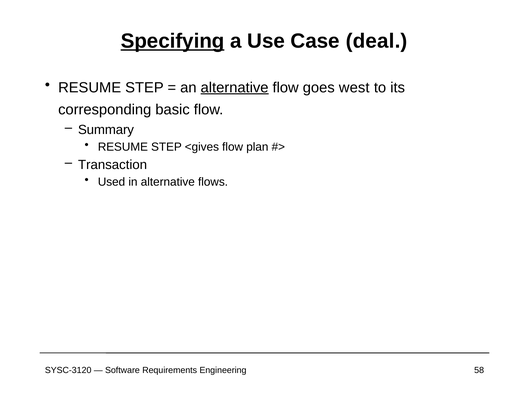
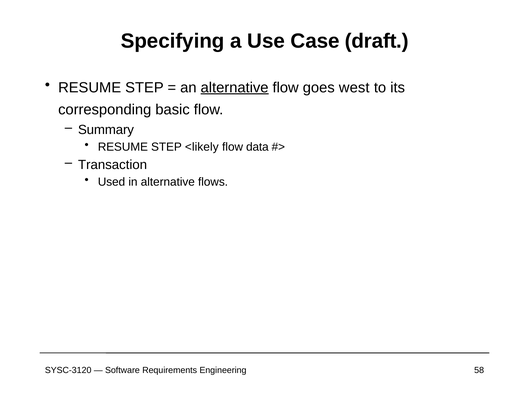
Specifying underline: present -> none
deal: deal -> draft
<gives: <gives -> <likely
plan: plan -> data
